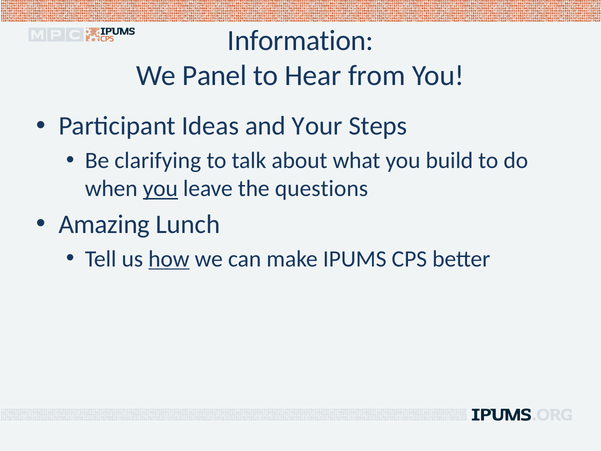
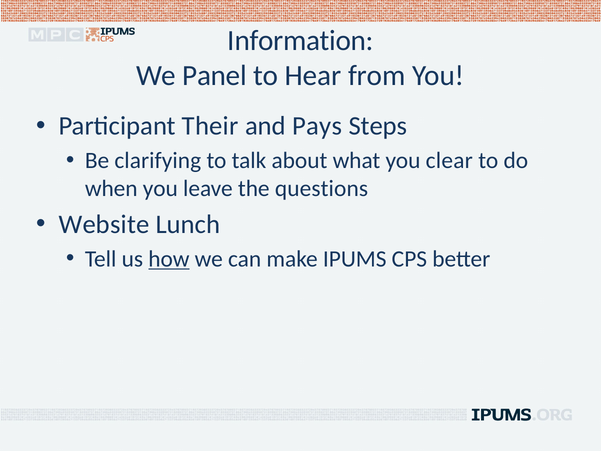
Ideas: Ideas -> Their
Your: Your -> Pays
build: build -> clear
you at (160, 189) underline: present -> none
Amazing: Amazing -> Website
